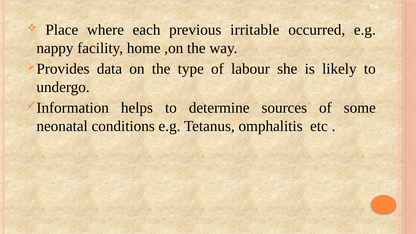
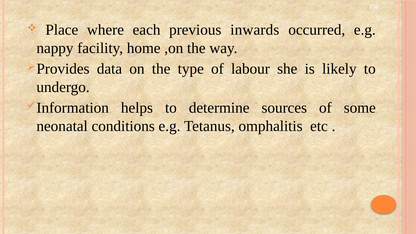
irritable: irritable -> inwards
